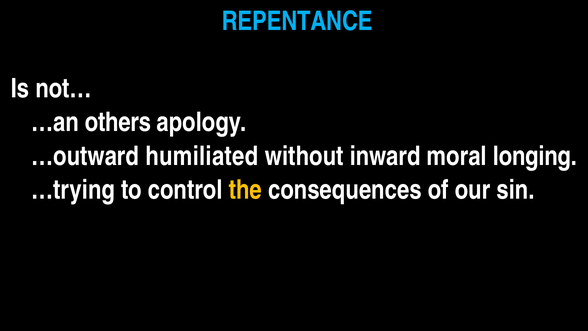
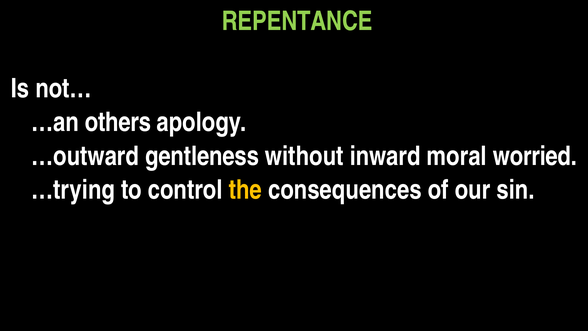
REPENTANCE colour: light blue -> light green
humiliated: humiliated -> gentleness
longing: longing -> worried
